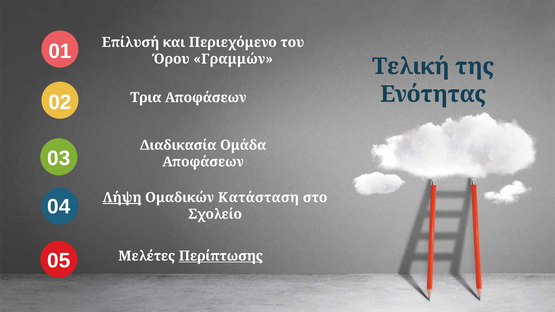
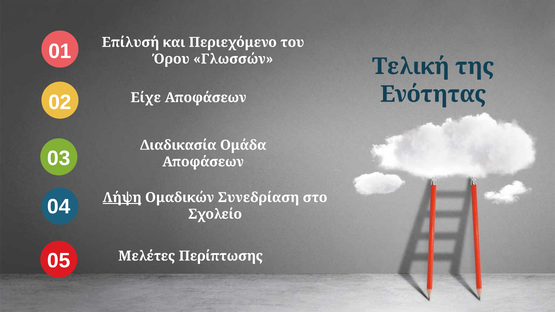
Γραμμών: Γραμμών -> Γλωσσών
Τρια: Τρια -> Είχε
Κατάσταση: Κατάσταση -> Συνεδρίαση
Περίπτωσης underline: present -> none
